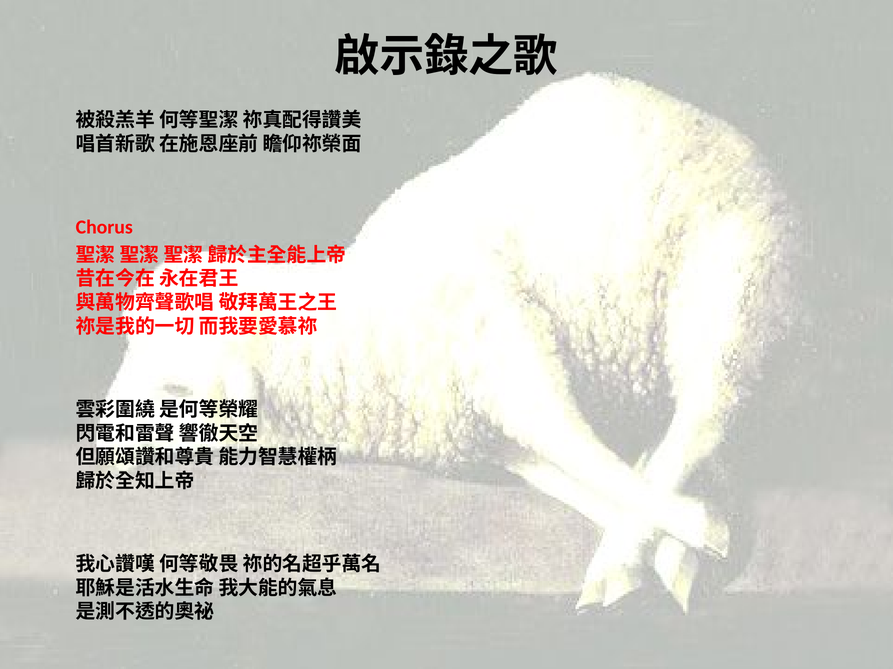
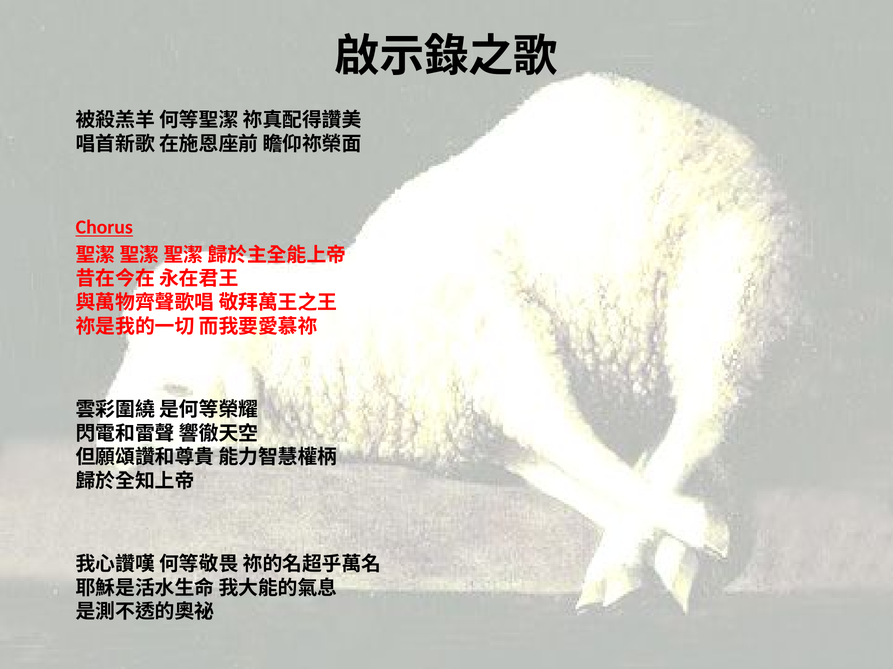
Chorus underline: none -> present
